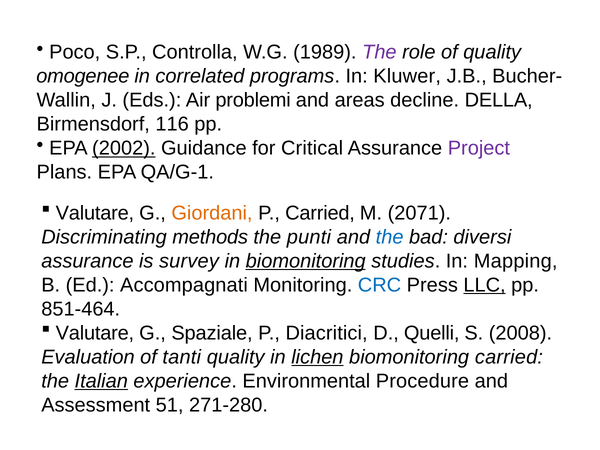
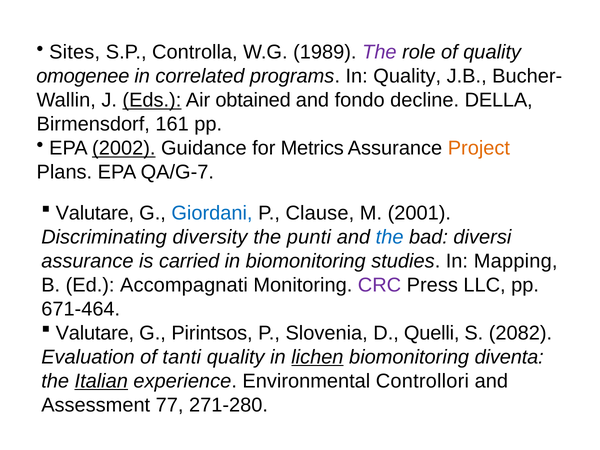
Poco: Poco -> Sites
In Kluwer: Kluwer -> Quality
Eds underline: none -> present
problemi: problemi -> obtained
areas: areas -> fondo
116: 116 -> 161
Critical: Critical -> Metrics
Project colour: purple -> orange
QA/G-1: QA/G-1 -> QA/G-7
Giordani colour: orange -> blue
P Carried: Carried -> Clause
2071: 2071 -> 2001
methods: methods -> diversity
survey: survey -> carried
biomonitoring at (306, 261) underline: present -> none
CRC colour: blue -> purple
LLC underline: present -> none
851-464: 851-464 -> 671-464
Spaziale: Spaziale -> Pirintsos
Diacritici: Diacritici -> Slovenia
2008: 2008 -> 2082
biomonitoring carried: carried -> diventa
Procedure: Procedure -> Controllori
51: 51 -> 77
